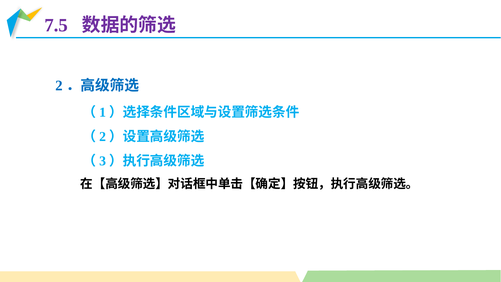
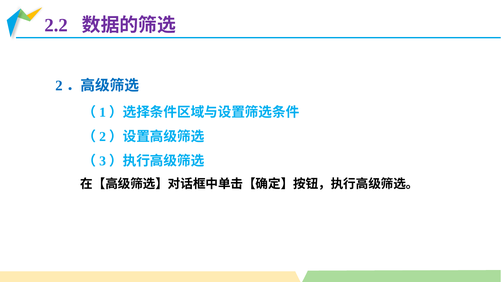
7.5: 7.5 -> 2.2
